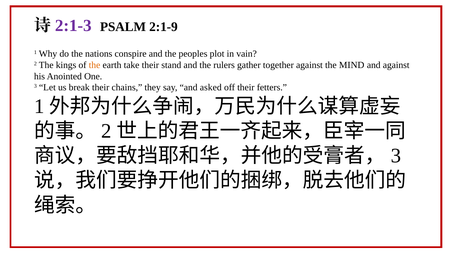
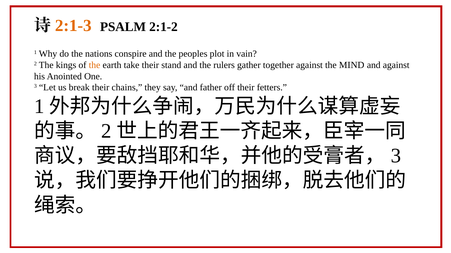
2:1-3 colour: purple -> orange
2:1-9: 2:1-9 -> 2:1-2
asked: asked -> father
